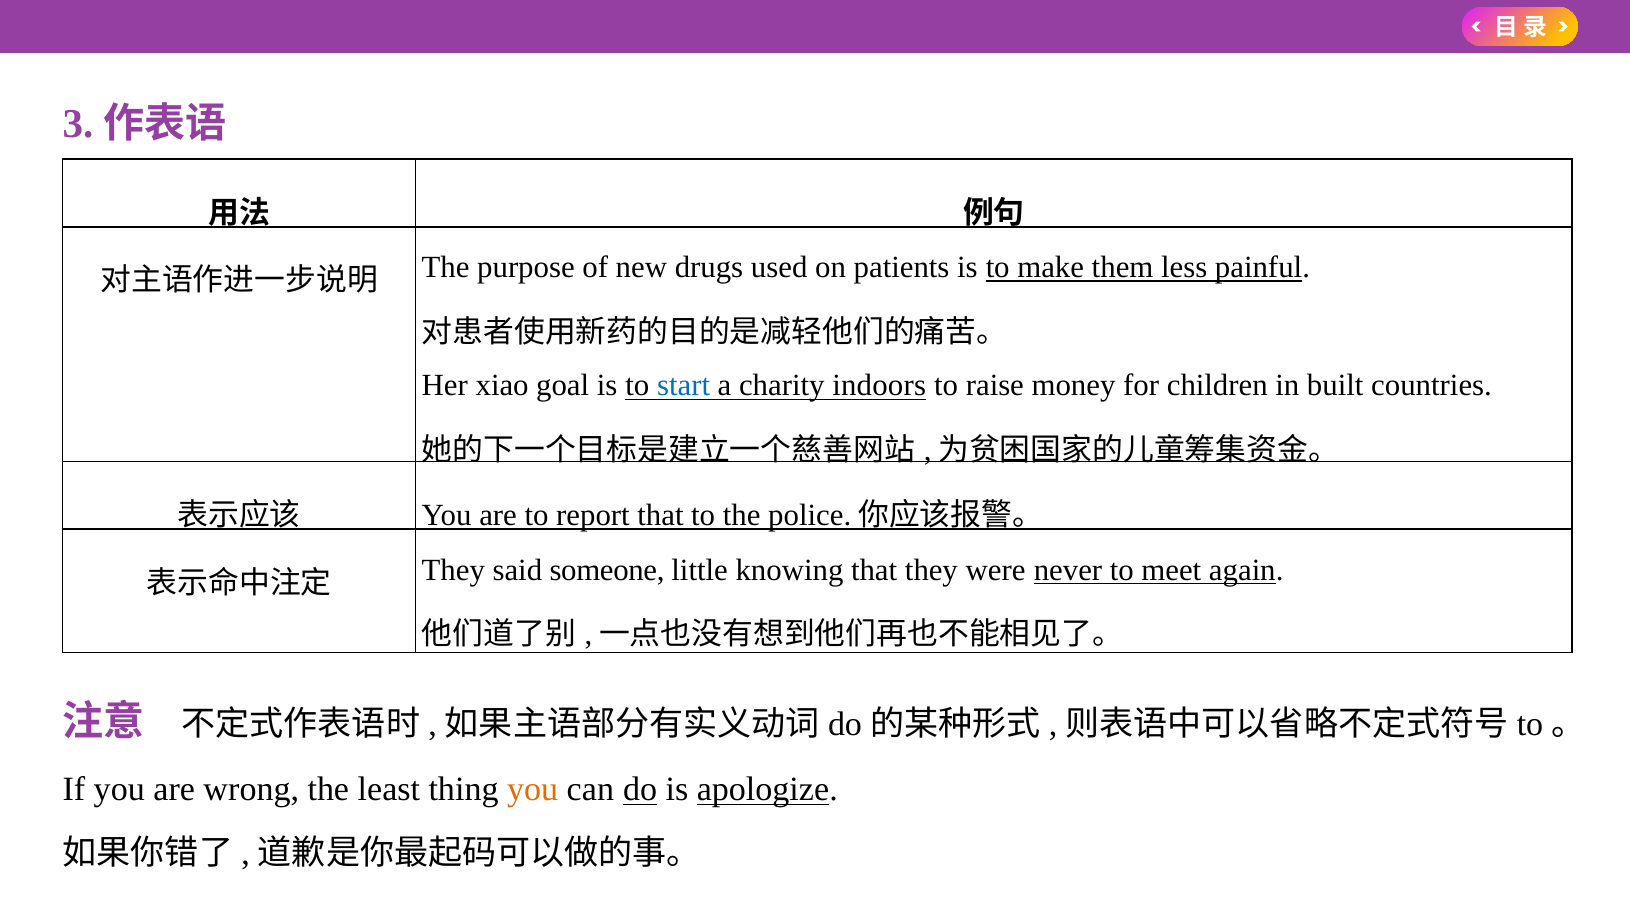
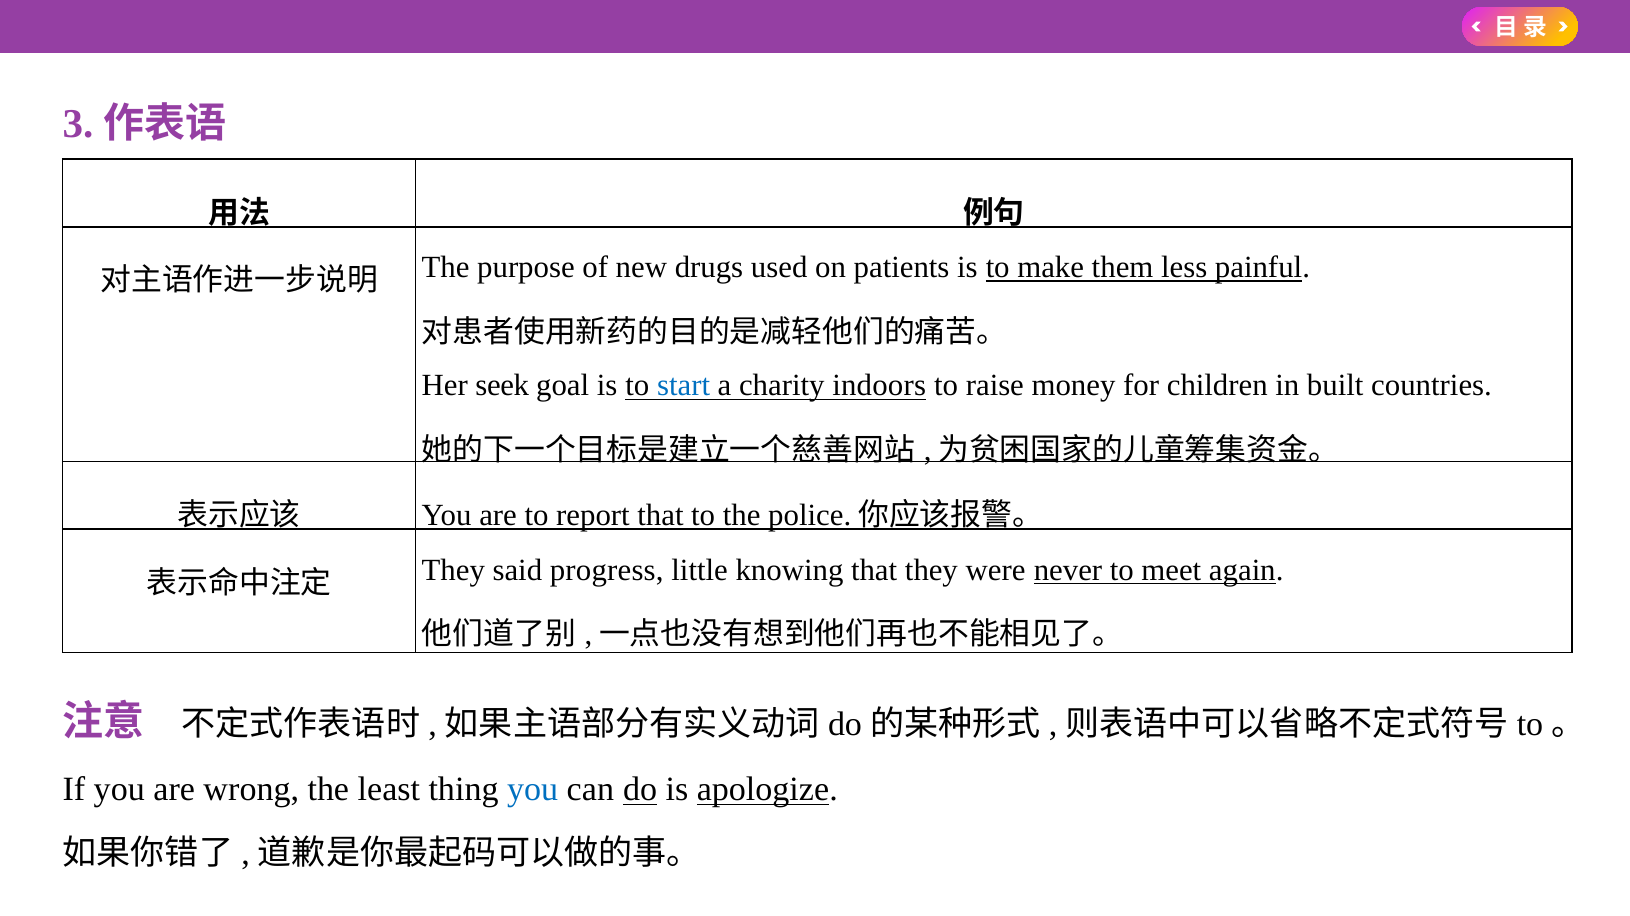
xiao: xiao -> seek
someone: someone -> progress
you at (533, 790) colour: orange -> blue
